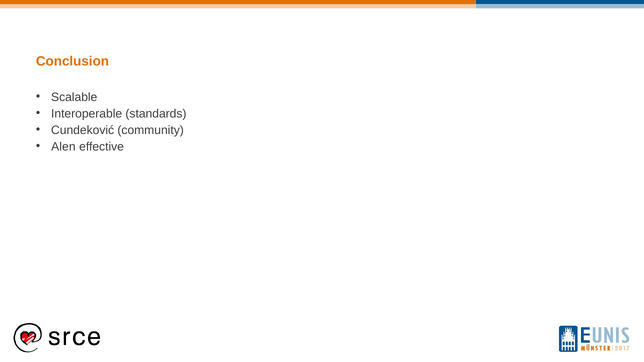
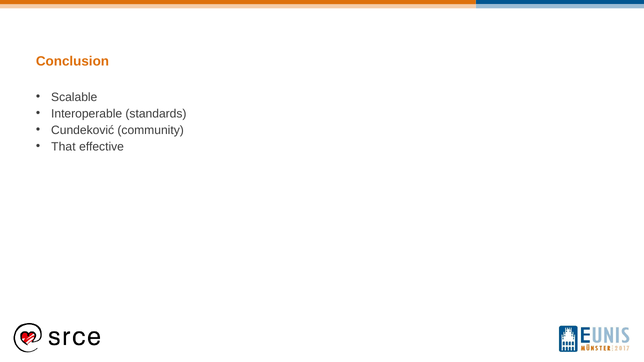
Alen: Alen -> That
